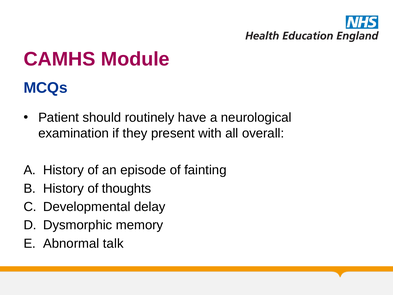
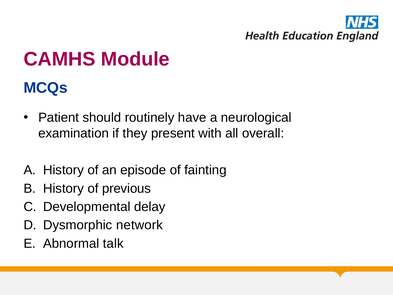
thoughts: thoughts -> previous
memory: memory -> network
